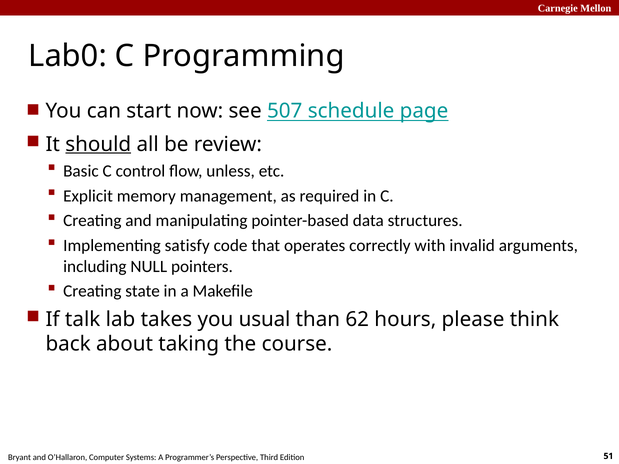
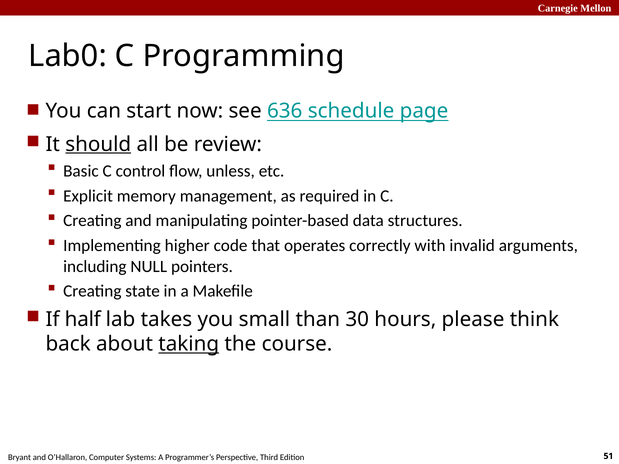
507: 507 -> 636
satisfy: satisfy -> higher
talk: talk -> half
usual: usual -> small
62: 62 -> 30
taking underline: none -> present
